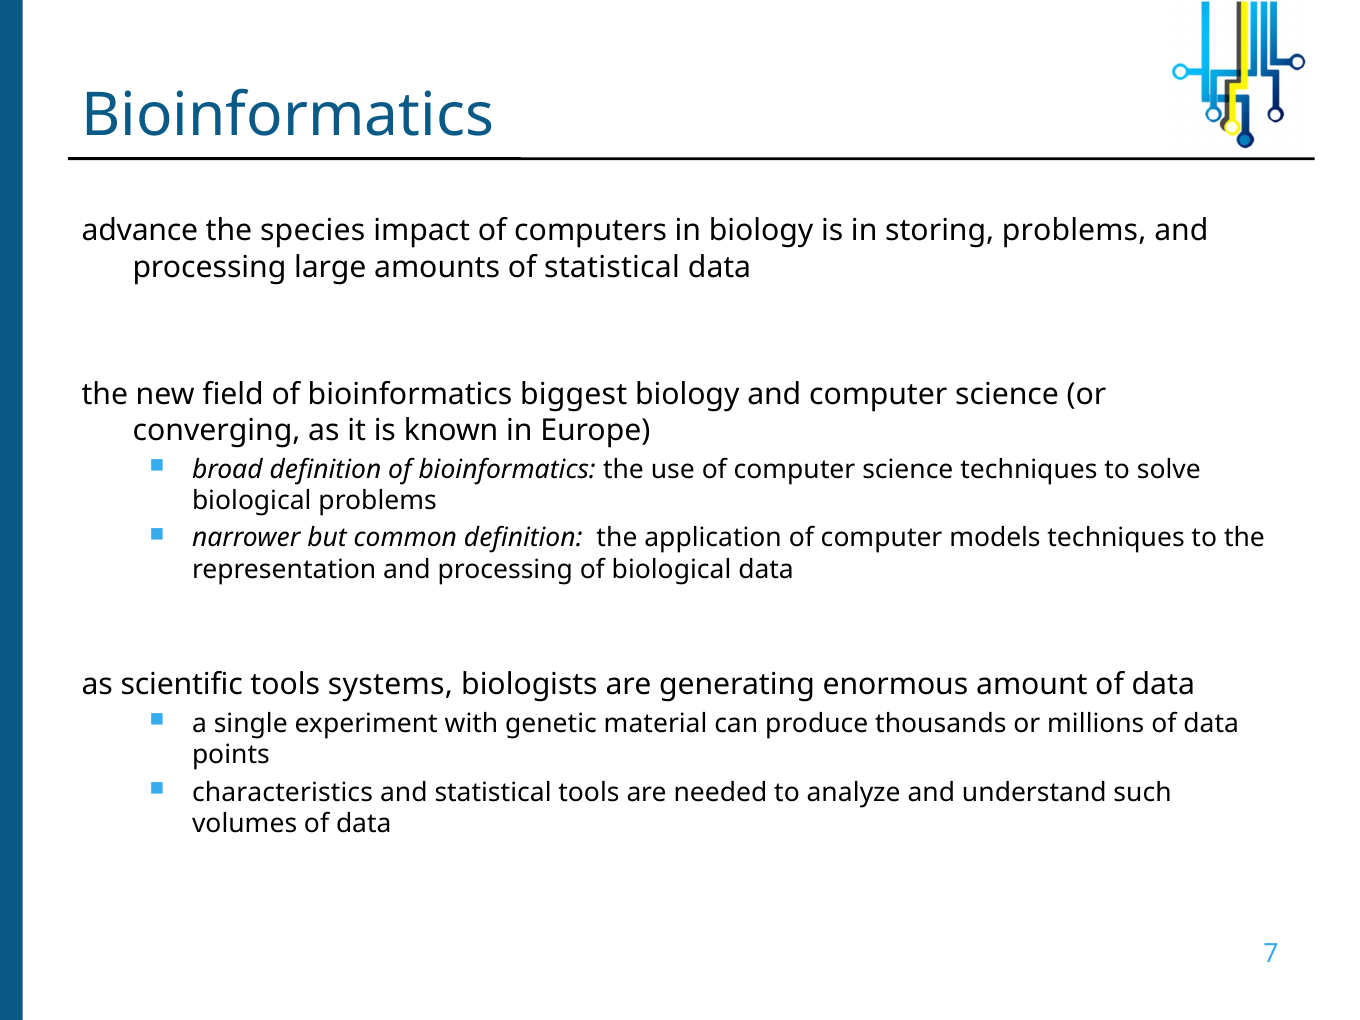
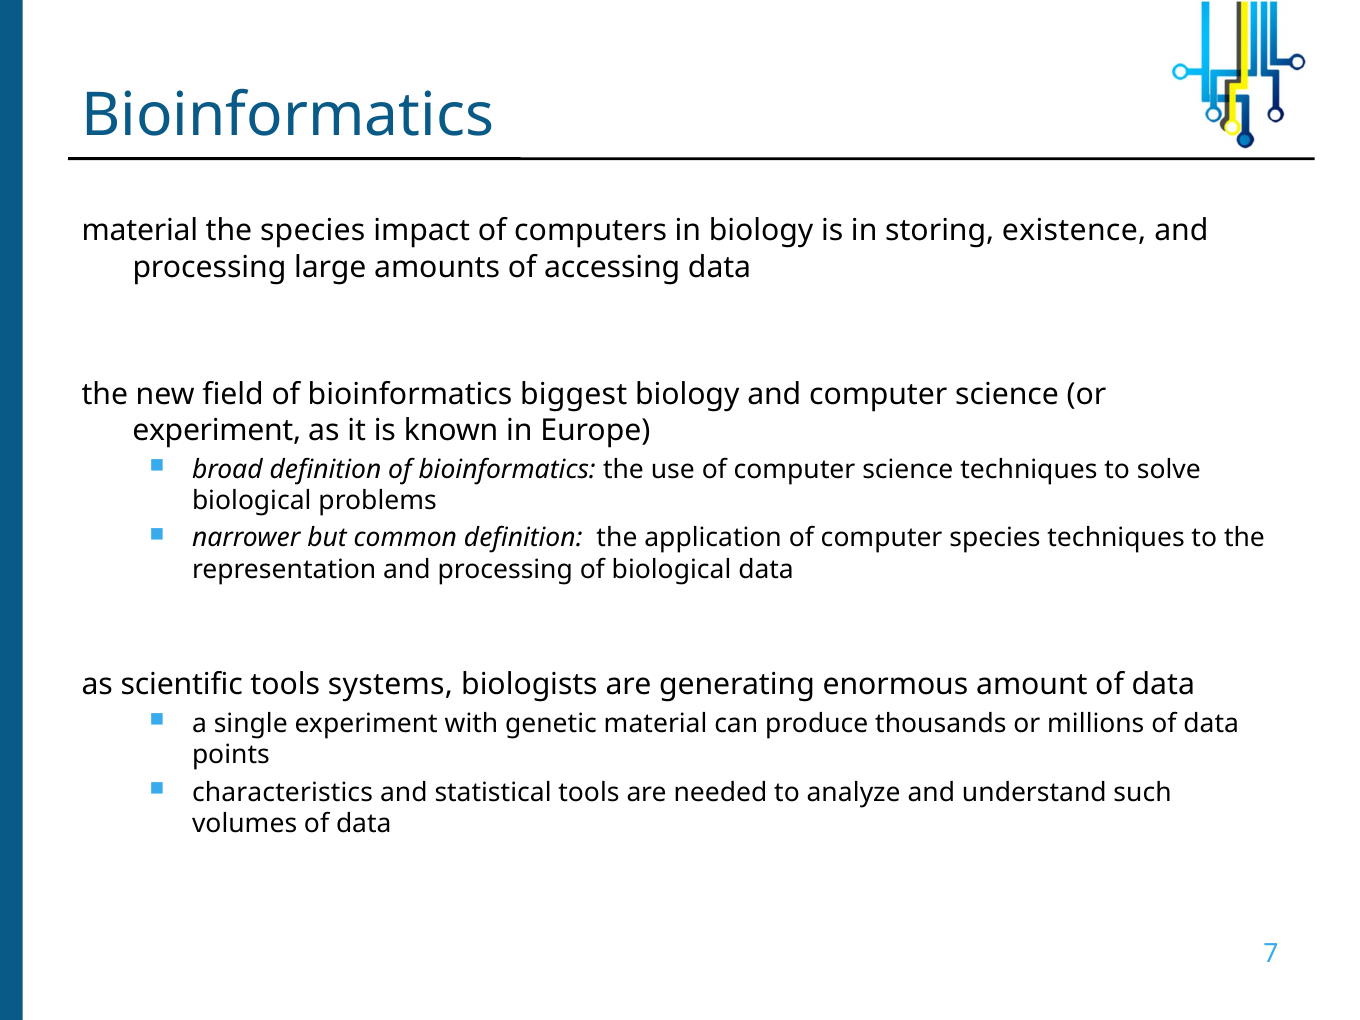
advance at (140, 231): advance -> material
storing problems: problems -> existence
of statistical: statistical -> accessing
converging at (217, 430): converging -> experiment
computer models: models -> species
